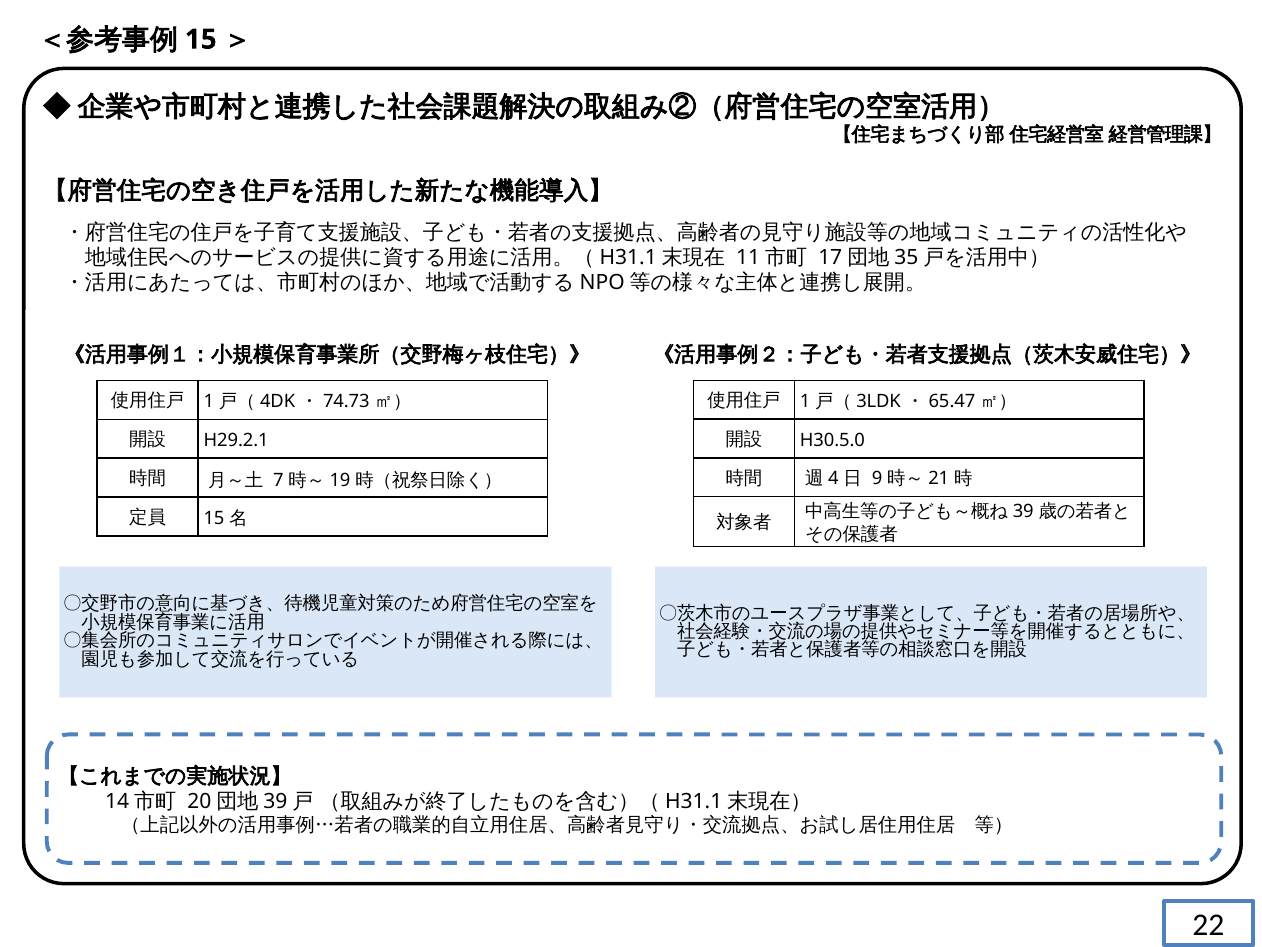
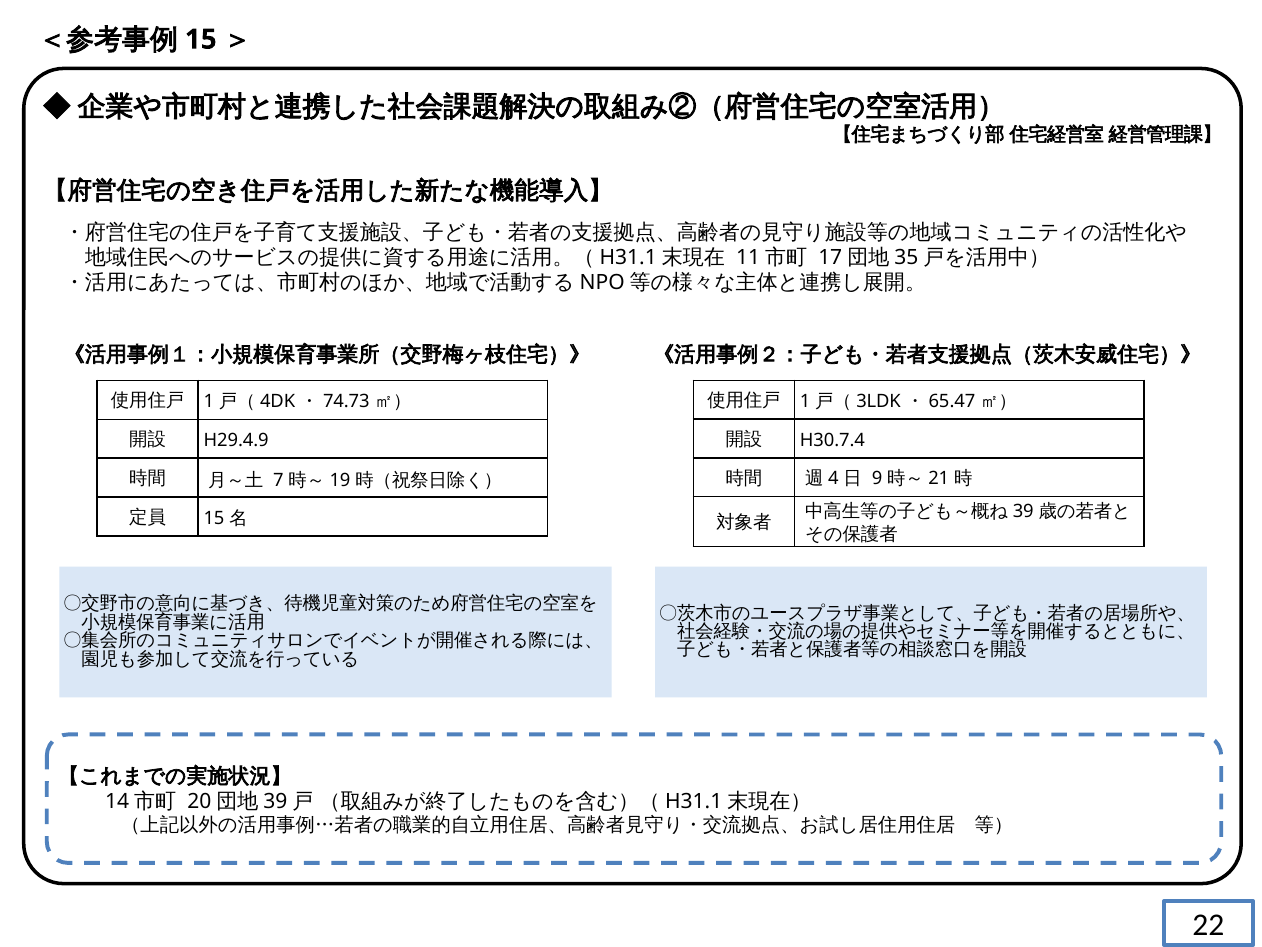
H30.5.0: H30.5.0 -> H30.7.4
H29.2.1: H29.2.1 -> H29.4.9
